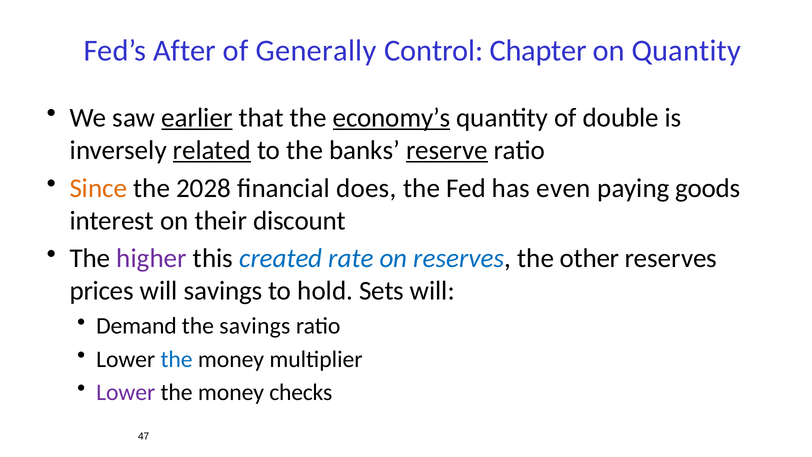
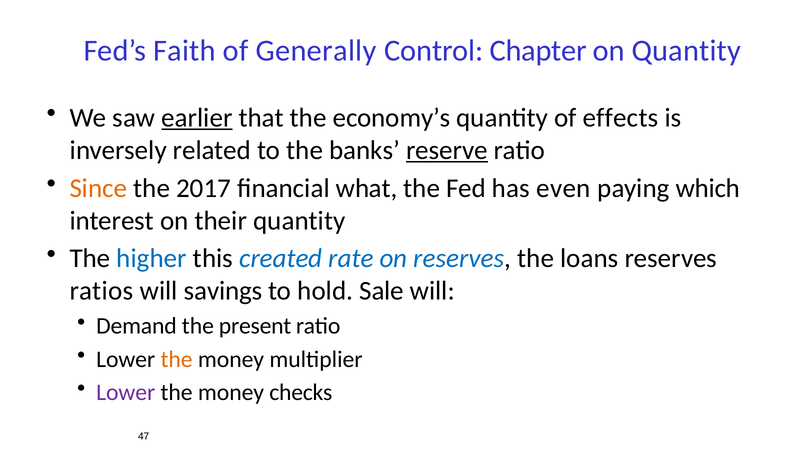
After: After -> Faith
economy’s underline: present -> none
double: double -> effects
related underline: present -> none
2028: 2028 -> 2017
does: does -> what
goods: goods -> which
their discount: discount -> quantity
higher colour: purple -> blue
other: other -> loans
prices: prices -> ratios
Sets: Sets -> Sale
the savings: savings -> present
the at (177, 359) colour: blue -> orange
